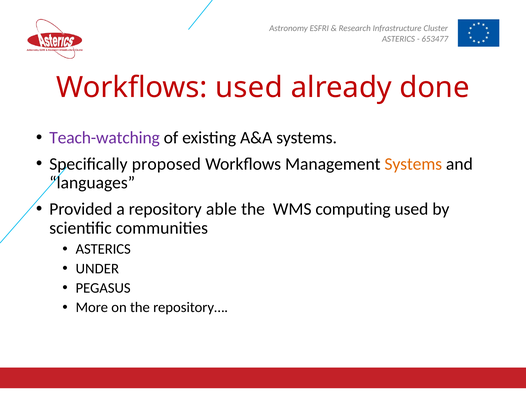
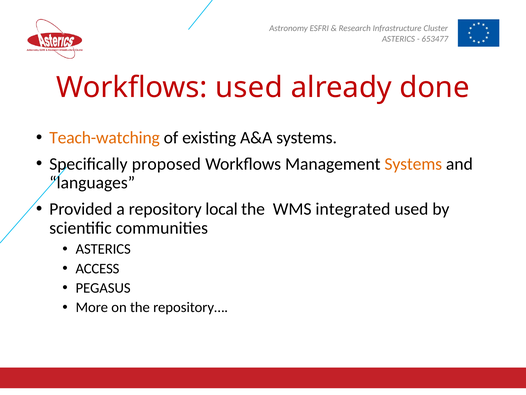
Teach-watching colour: purple -> orange
able: able -> local
computing: computing -> integrated
UNDER: UNDER -> ACCESS
